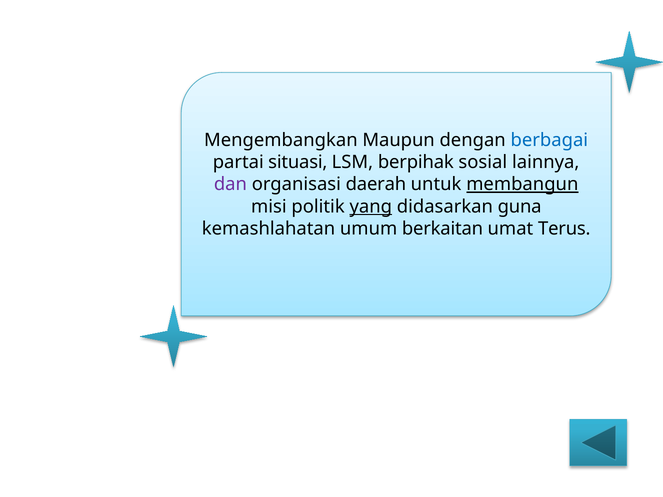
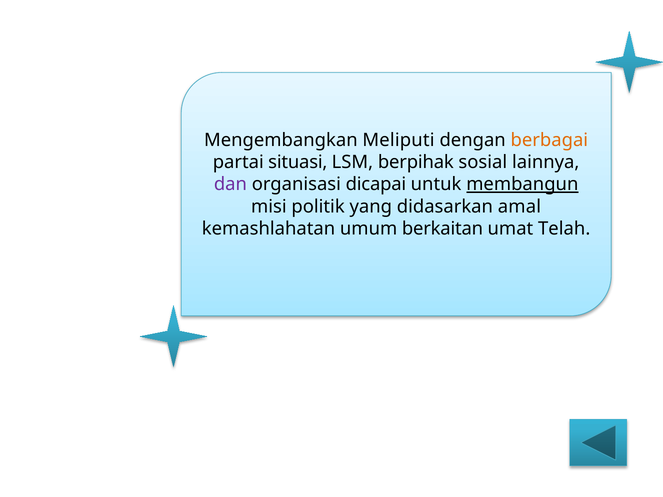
Maupun: Maupun -> Meliputi
berbagai colour: blue -> orange
daerah: daerah -> dicapai
yang underline: present -> none
guna: guna -> amal
Terus: Terus -> Telah
